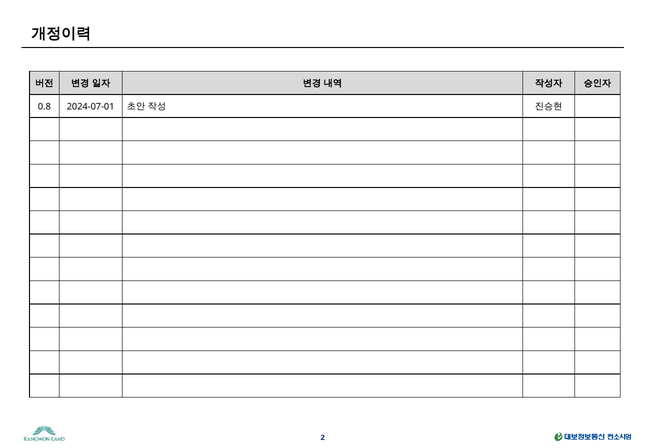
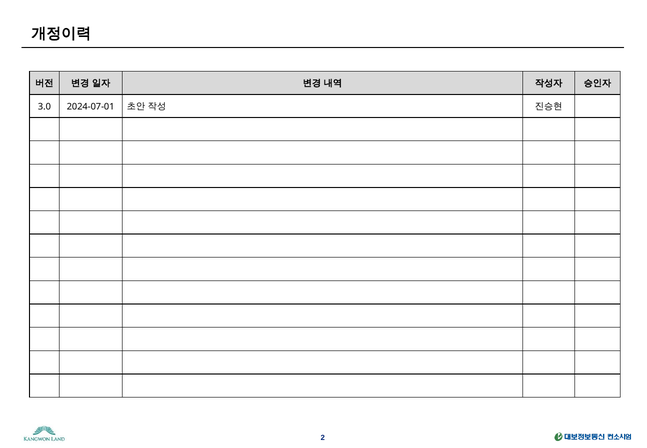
0.8: 0.8 -> 3.0
